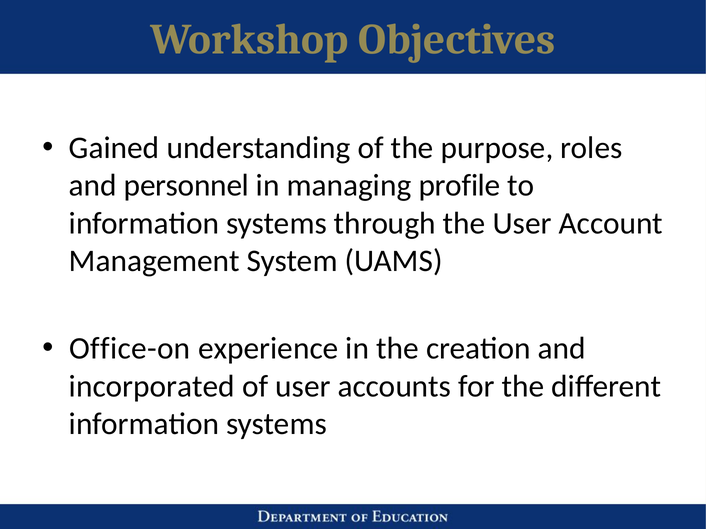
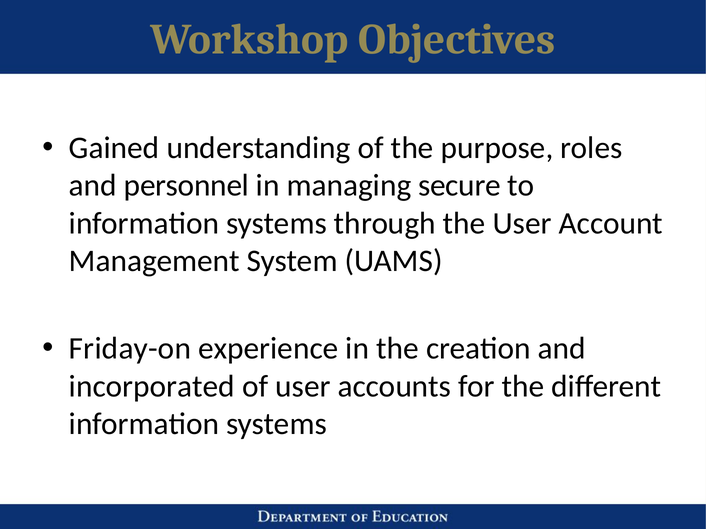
profile: profile -> secure
Office-on: Office-on -> Friday-on
